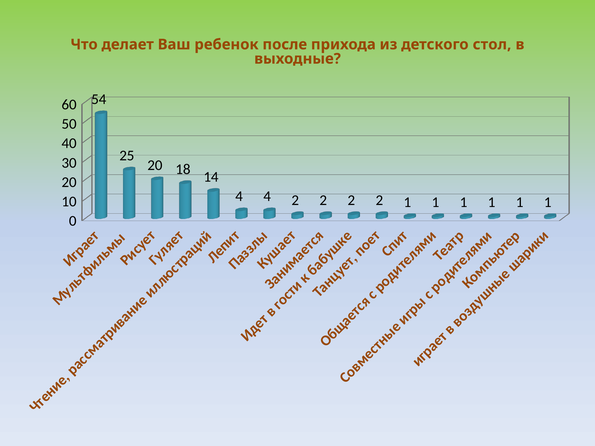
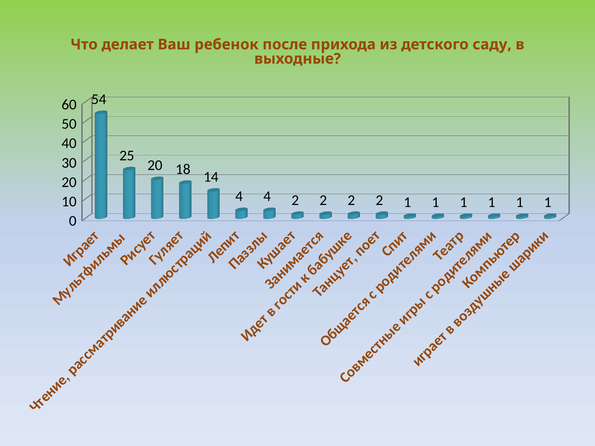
стол: стол -> саду
